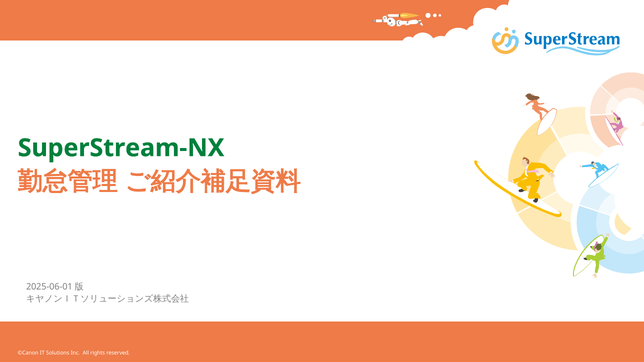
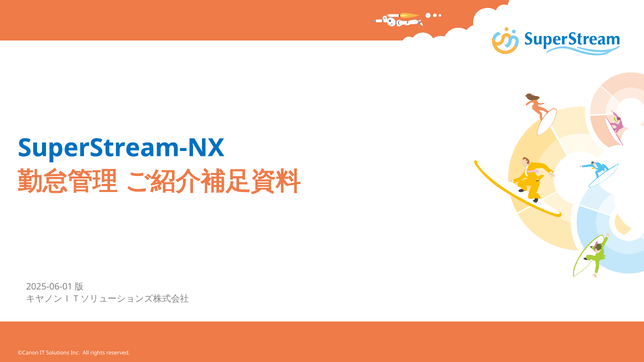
SuperStream-NX colour: green -> blue
